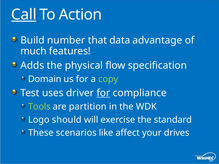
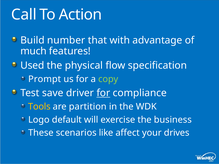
Call underline: present -> none
data: data -> with
Adds: Adds -> Used
Domain: Domain -> Prompt
uses: uses -> save
Tools colour: light green -> yellow
should: should -> default
standard: standard -> business
